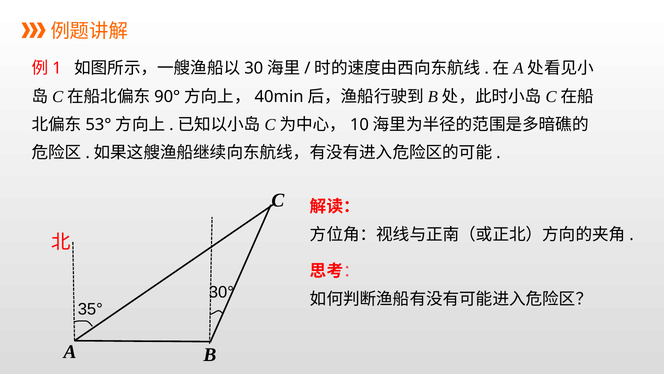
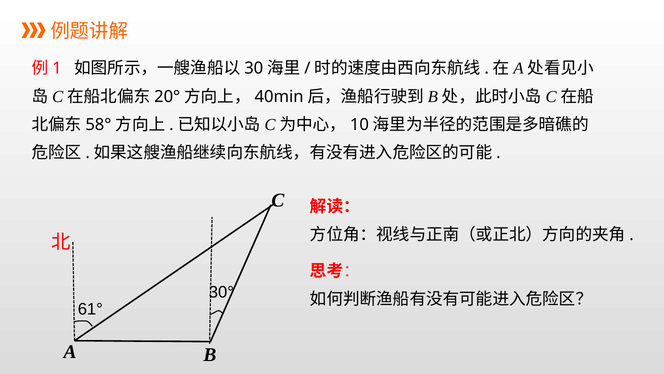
90°: 90° -> 20°
53°: 53° -> 58°
35°: 35° -> 61°
